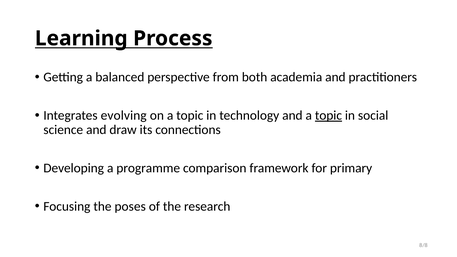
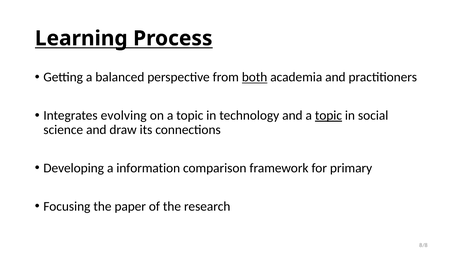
both underline: none -> present
programme: programme -> information
poses: poses -> paper
